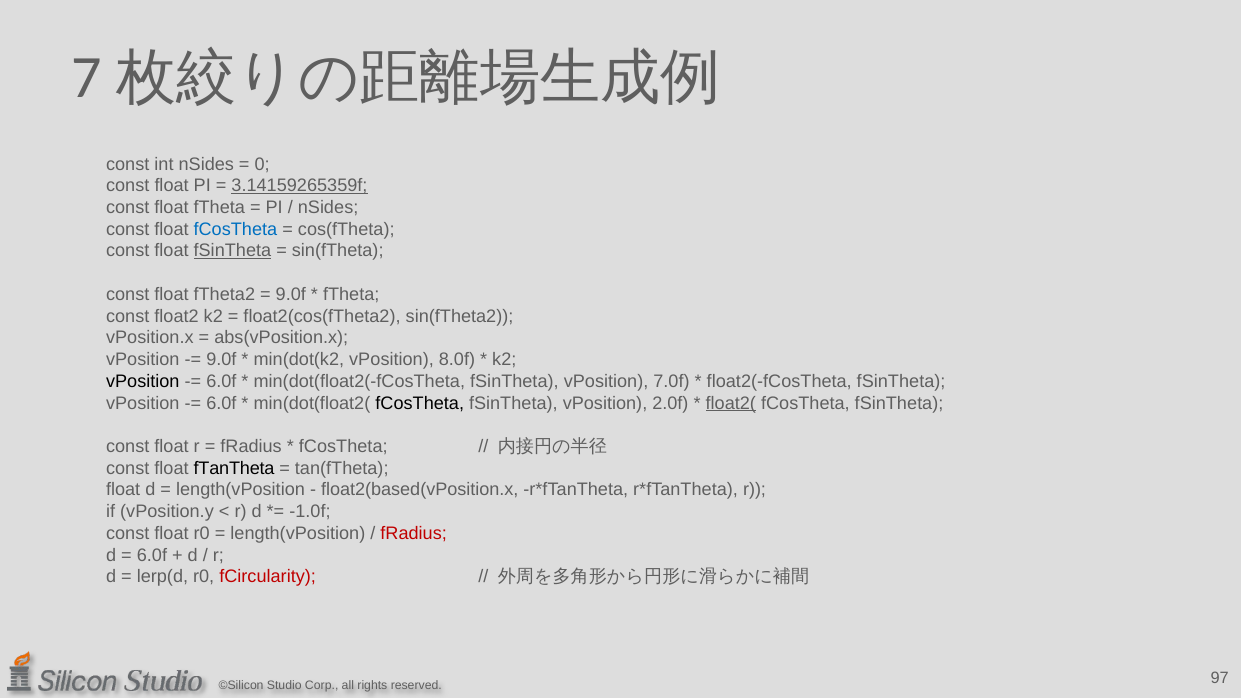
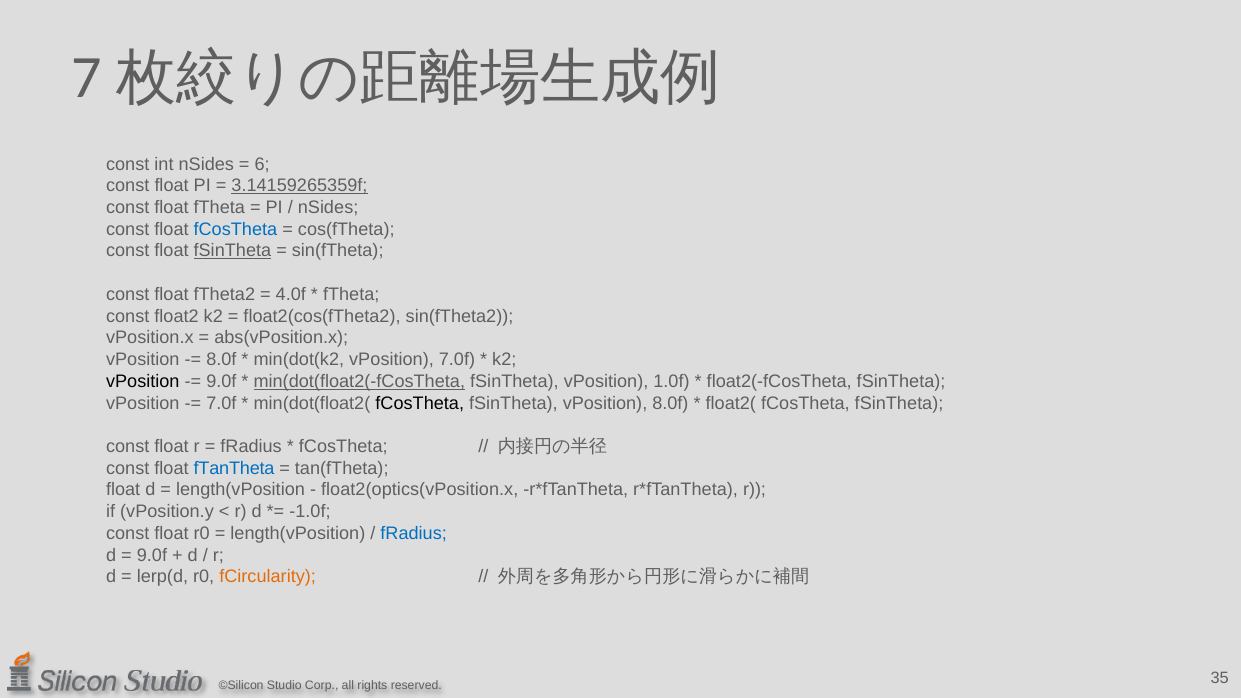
0: 0 -> 6
9.0f at (291, 294): 9.0f -> 4.0f
9.0f at (221, 360): 9.0f -> 8.0f
vPosition 8.0f: 8.0f -> 7.0f
6.0f at (221, 381): 6.0f -> 9.0f
min(dot(float2(-fCosTheta underline: none -> present
7.0f: 7.0f -> 1.0f
6.0f at (221, 403): 6.0f -> 7.0f
vPosition 2.0f: 2.0f -> 8.0f
float2( underline: present -> none
fTanTheta colour: black -> blue
float2(based(vPosition.x: float2(based(vPosition.x -> float2(optics(vPosition.x
fRadius at (414, 533) colour: red -> blue
6.0f at (152, 555): 6.0f -> 9.0f
fCircularity colour: red -> orange
97: 97 -> 35
